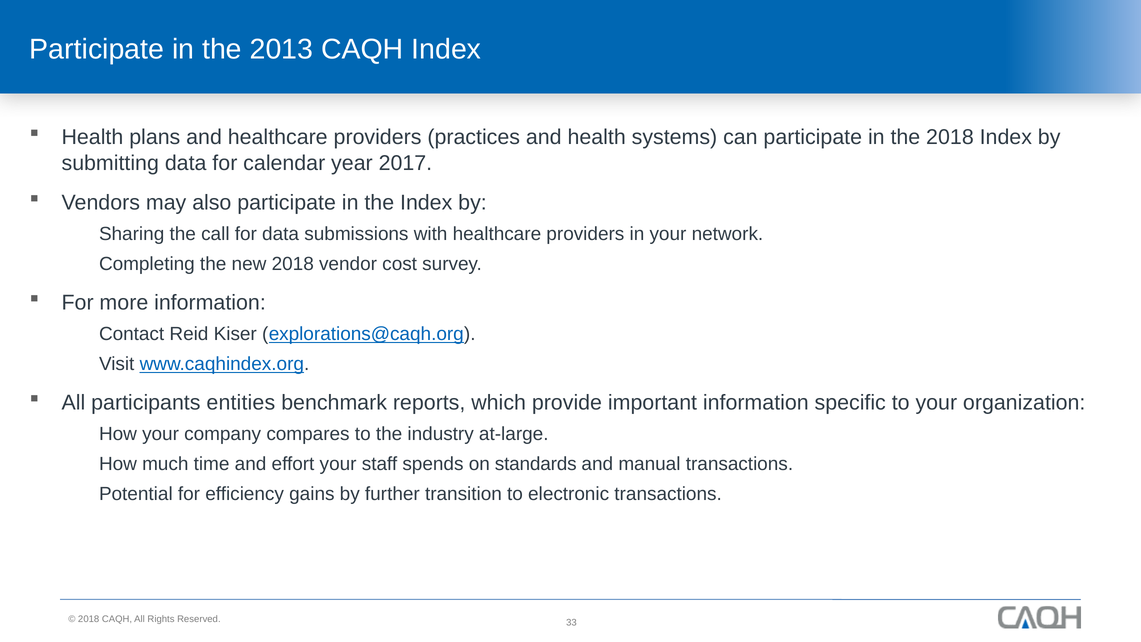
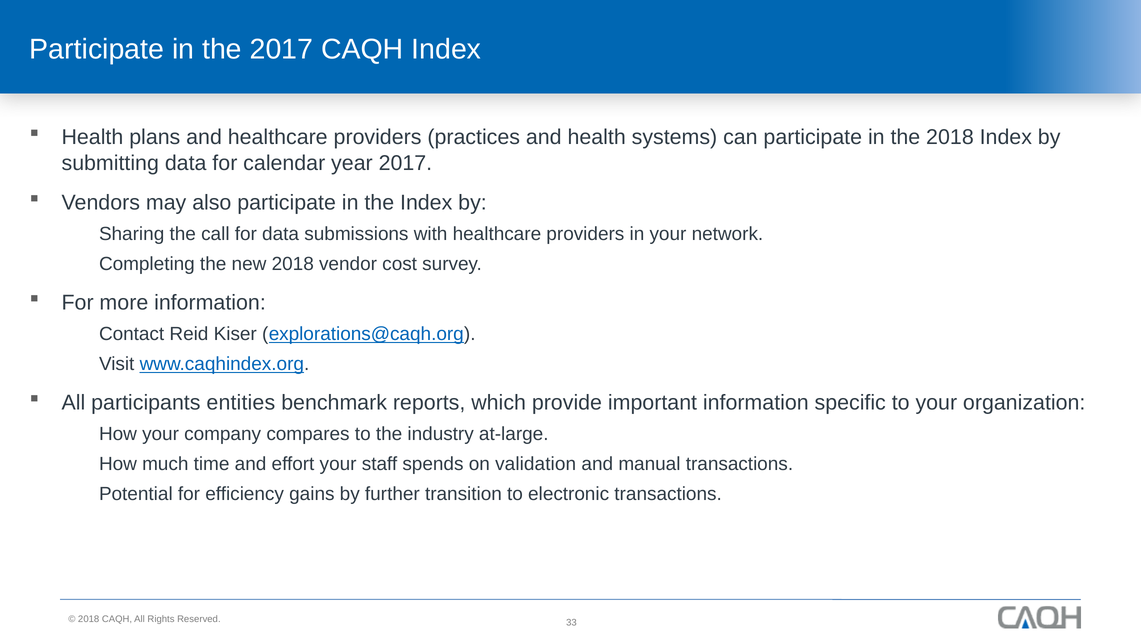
the 2013: 2013 -> 2017
standards: standards -> validation
